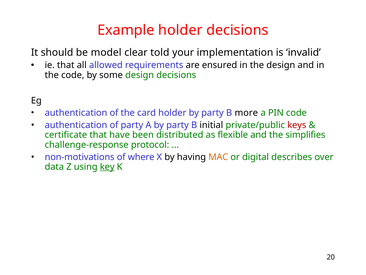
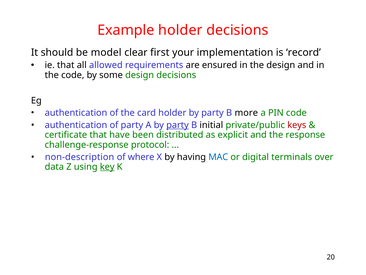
told: told -> first
invalid: invalid -> record
party at (178, 125) underline: none -> present
flexible: flexible -> explicit
simplifies: simplifies -> response
non-motivations: non-motivations -> non-description
MAC colour: orange -> blue
describes: describes -> terminals
